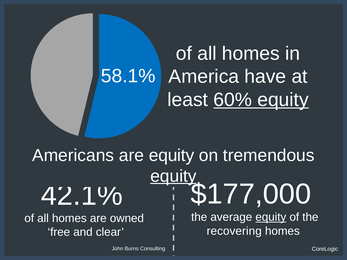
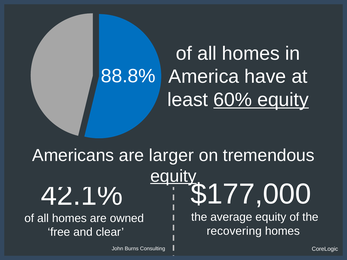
58.1%: 58.1% -> 88.8%
are equity: equity -> larger
equity at (271, 217) underline: present -> none
